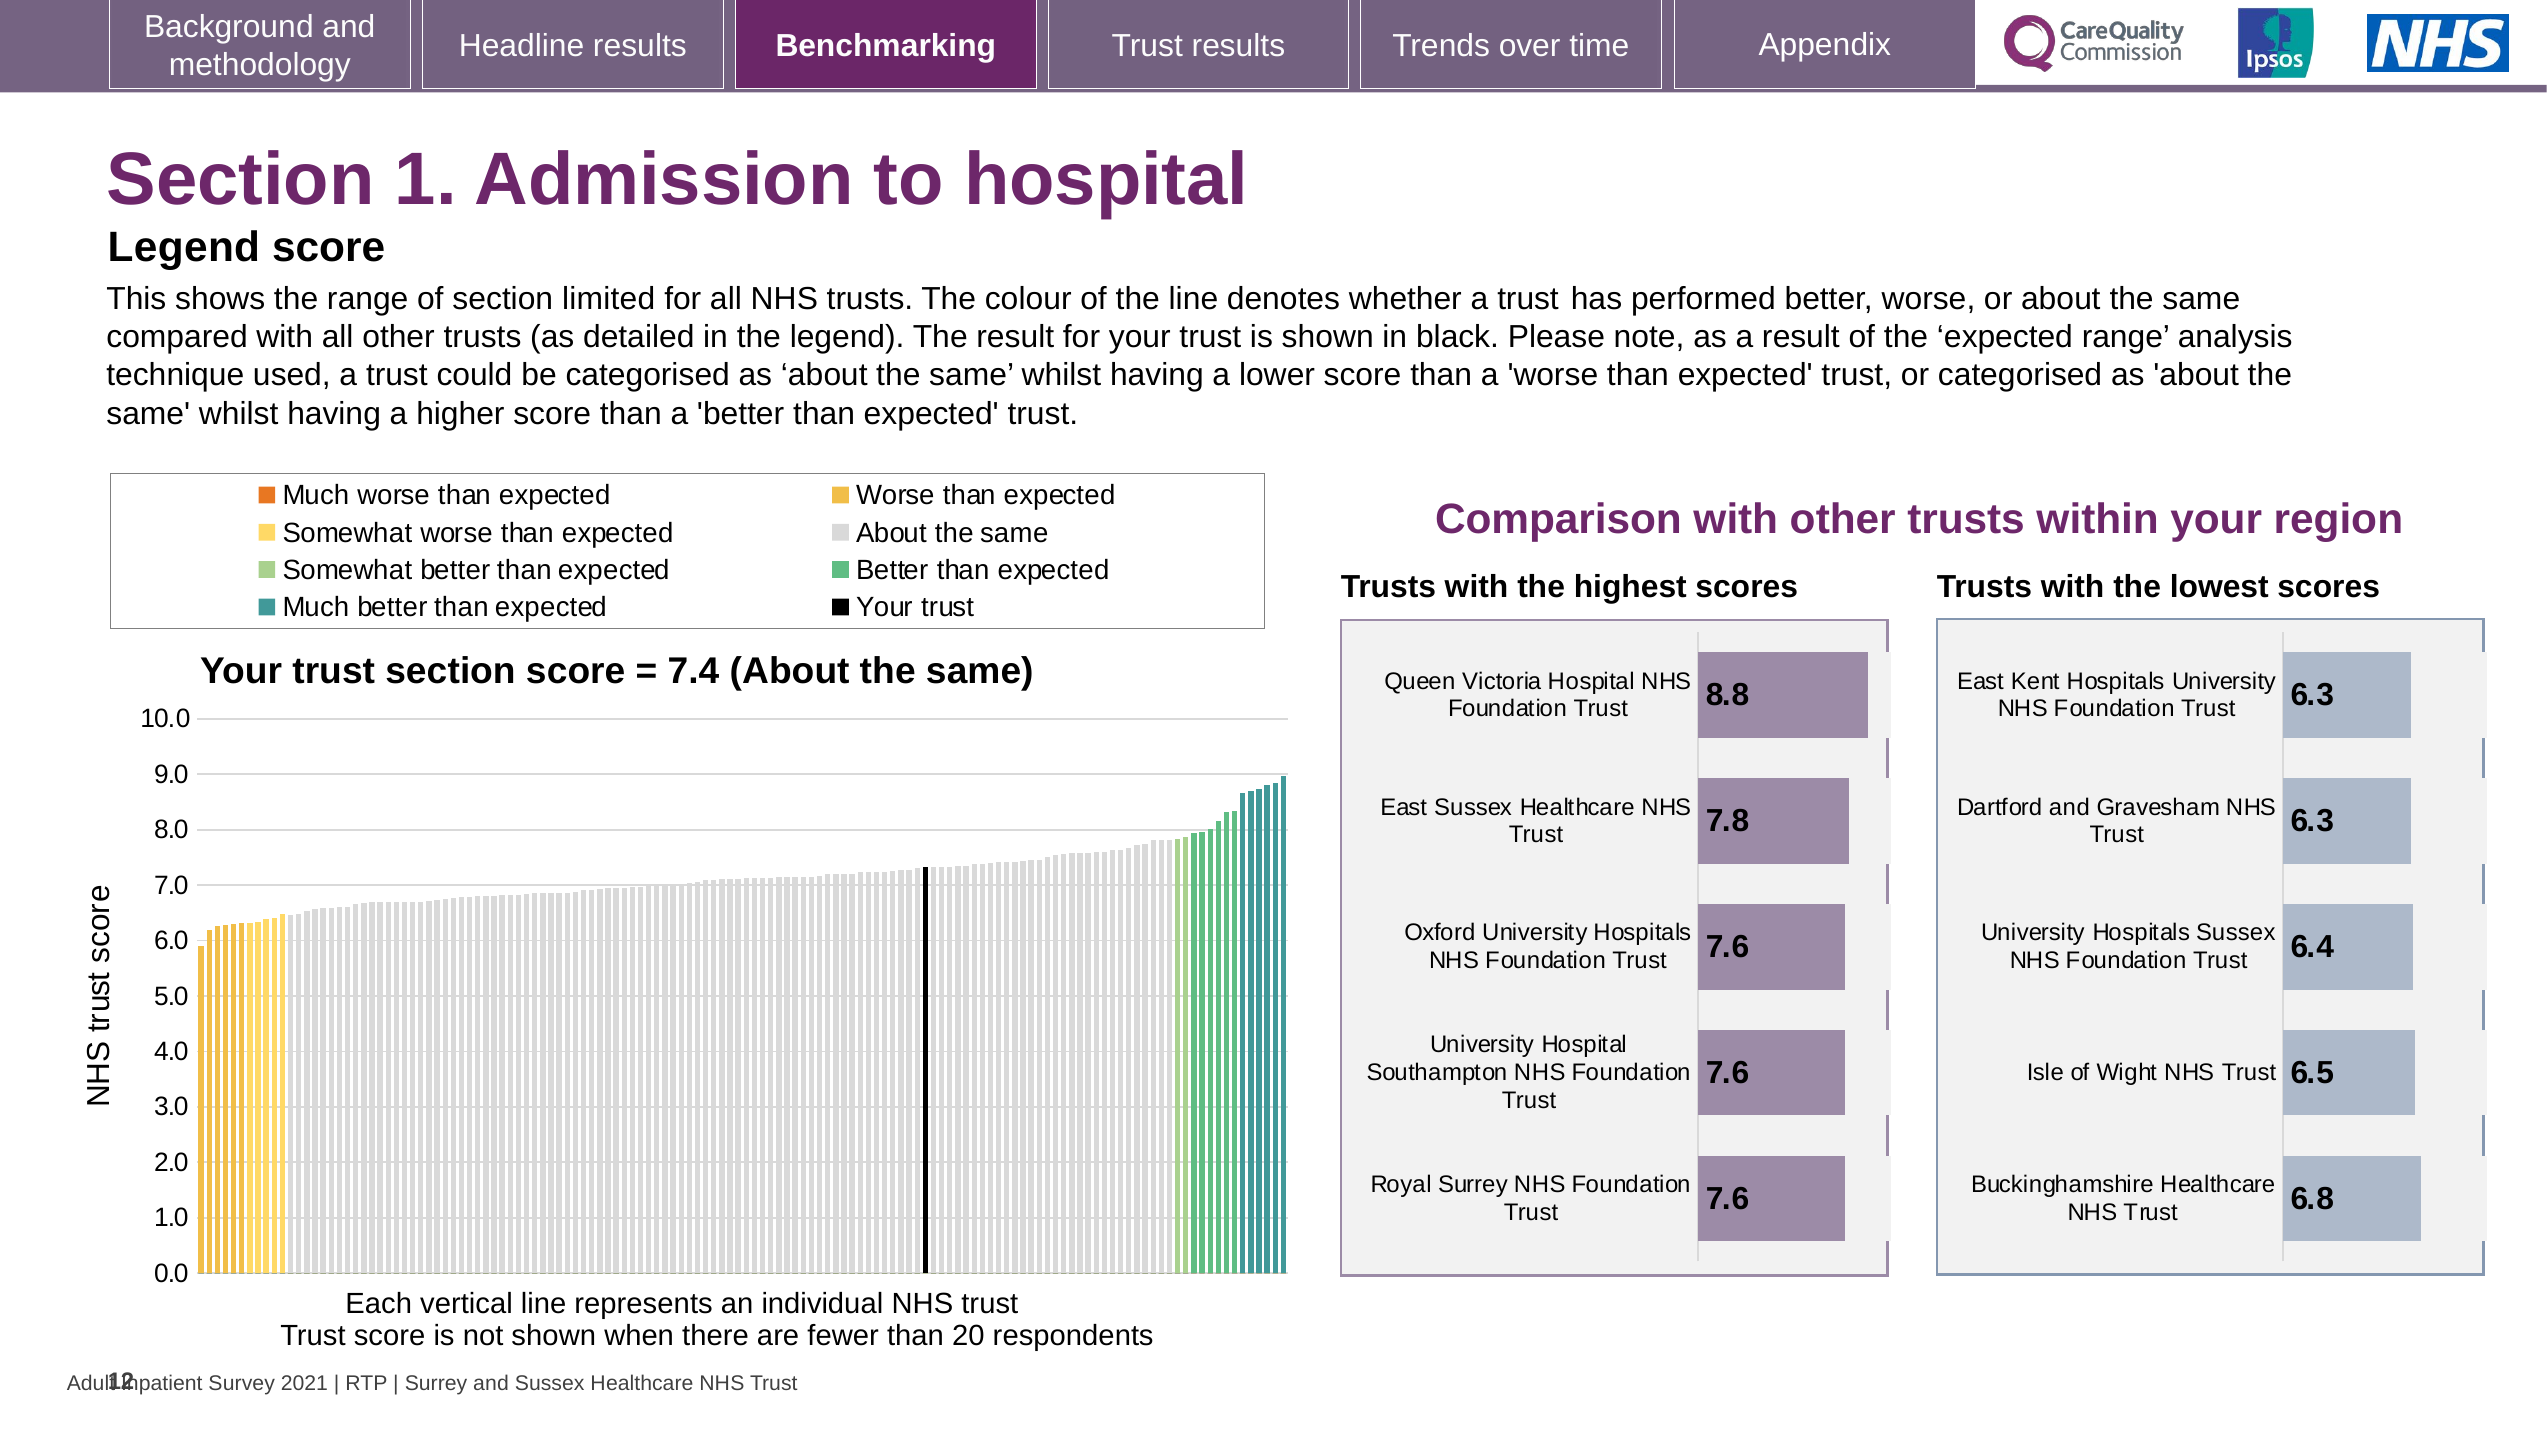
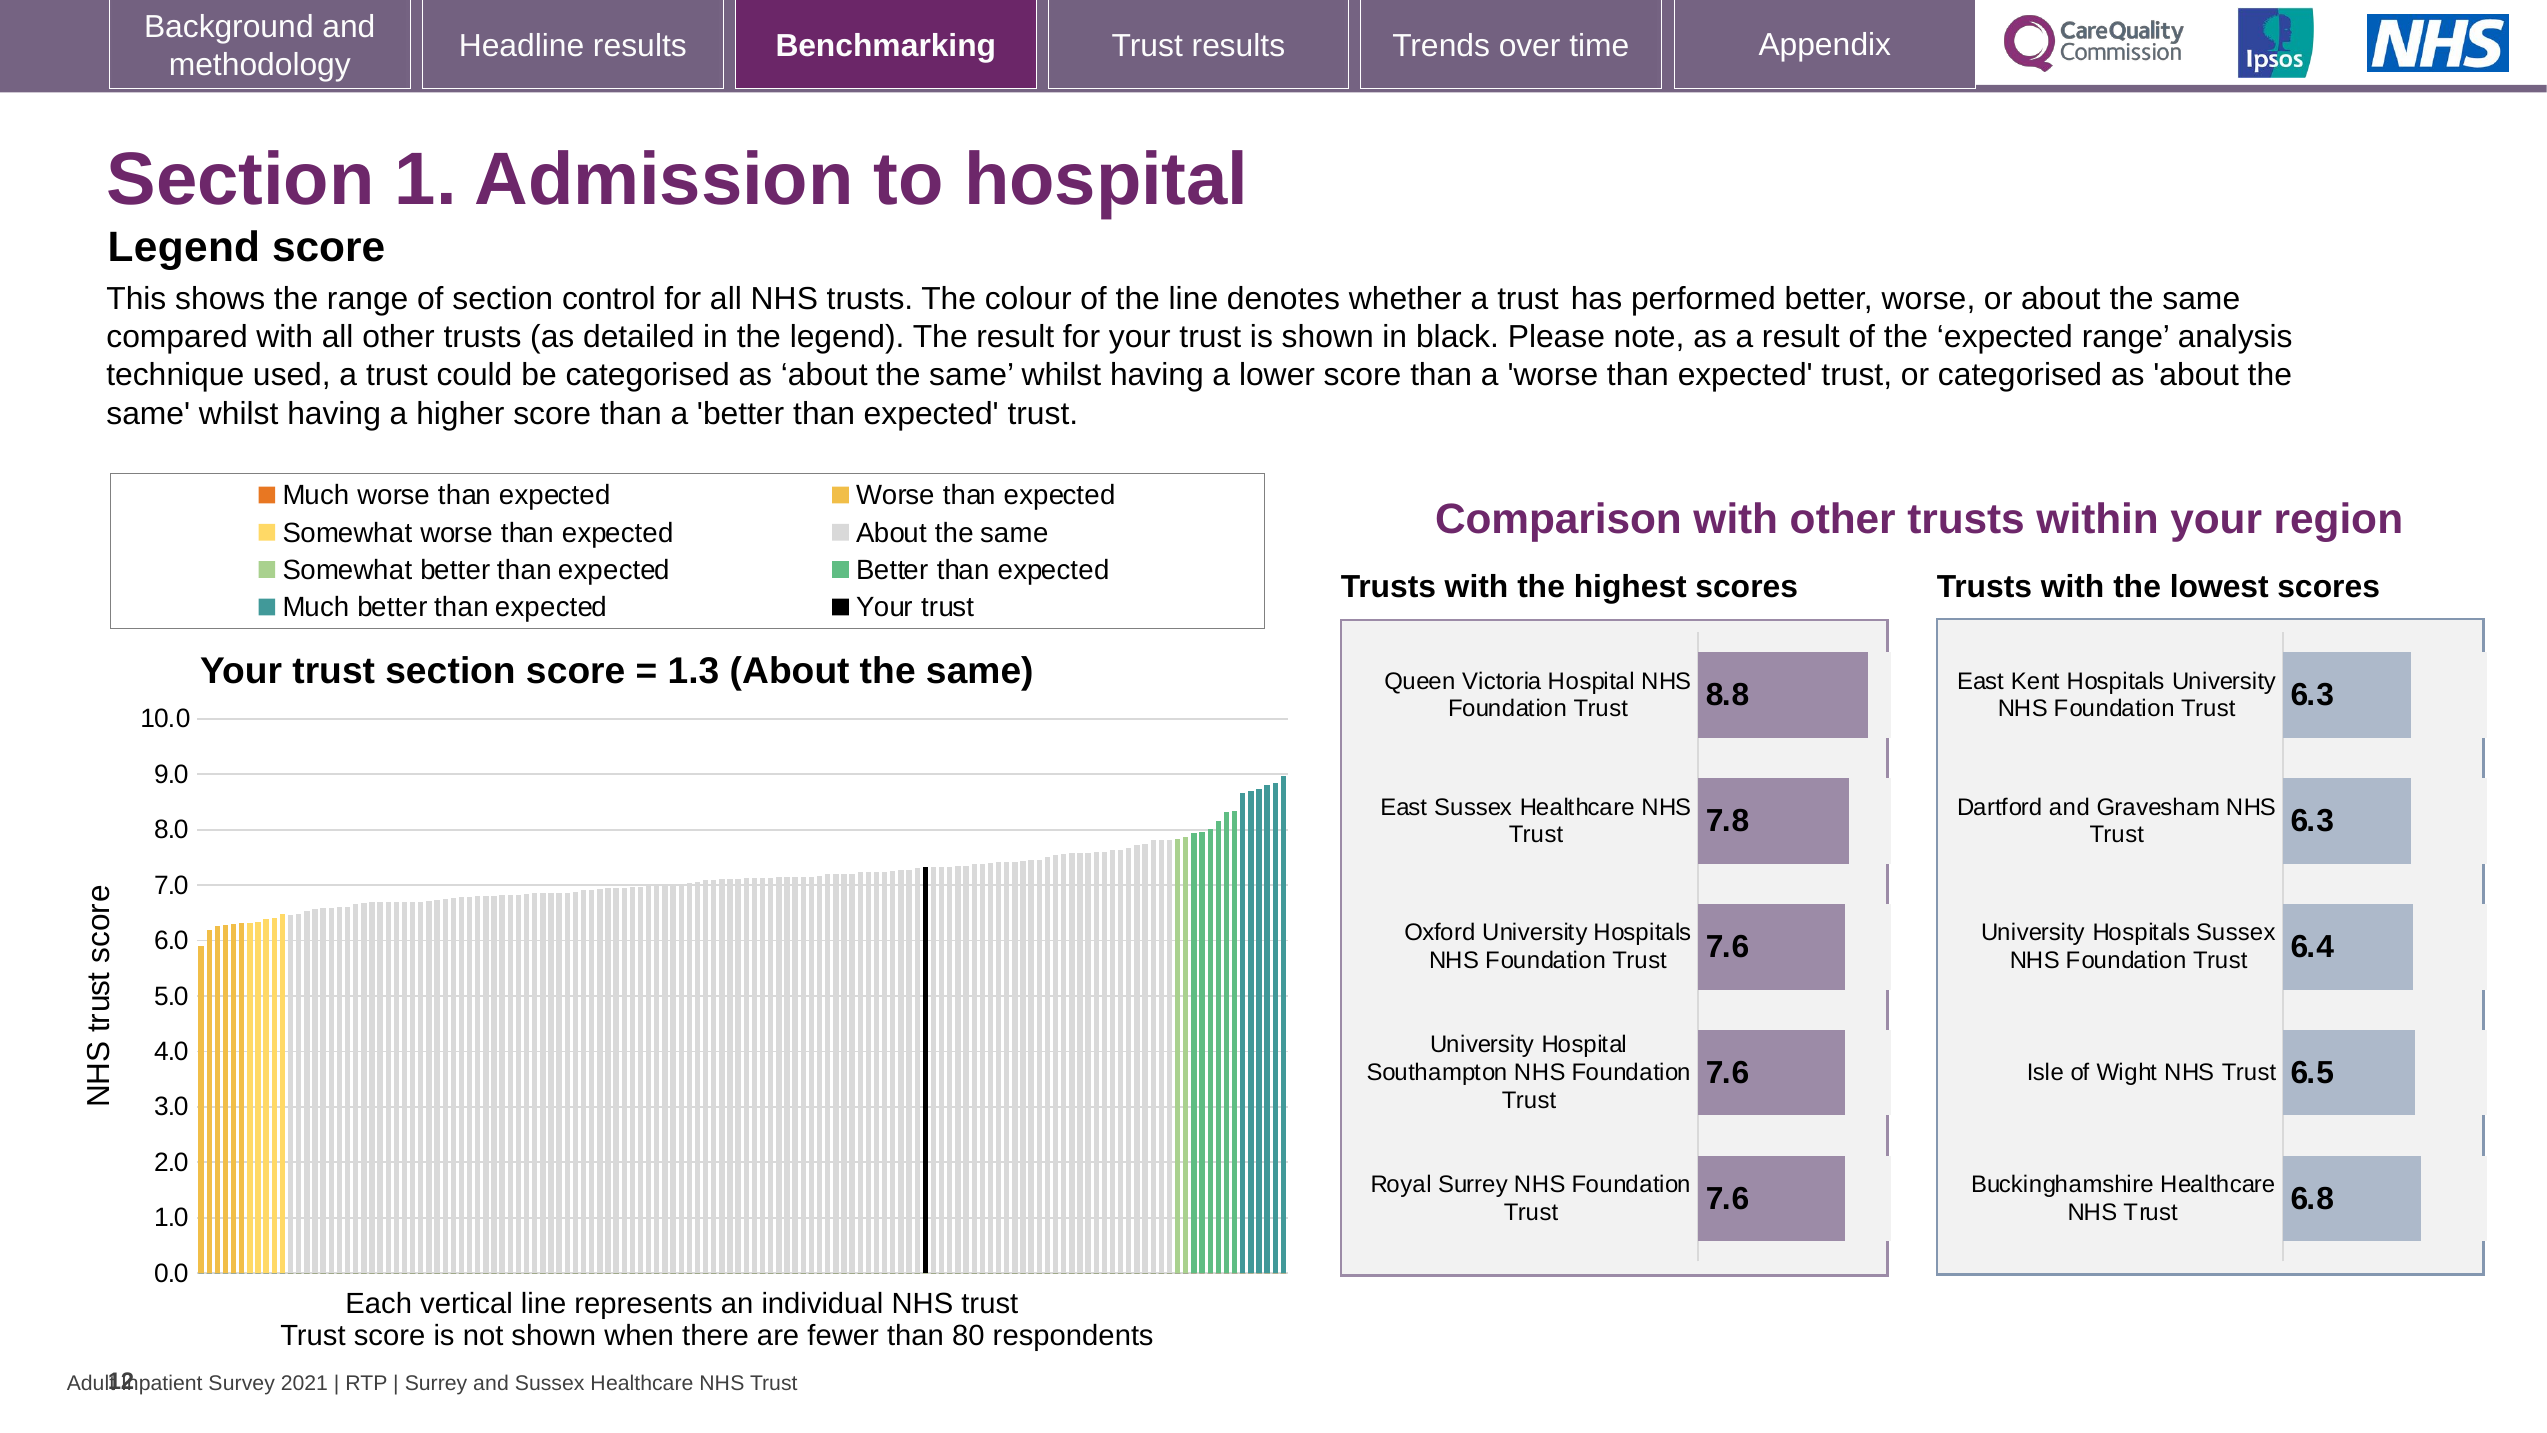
limited: limited -> control
7.4: 7.4 -> 1.3
20: 20 -> 80
